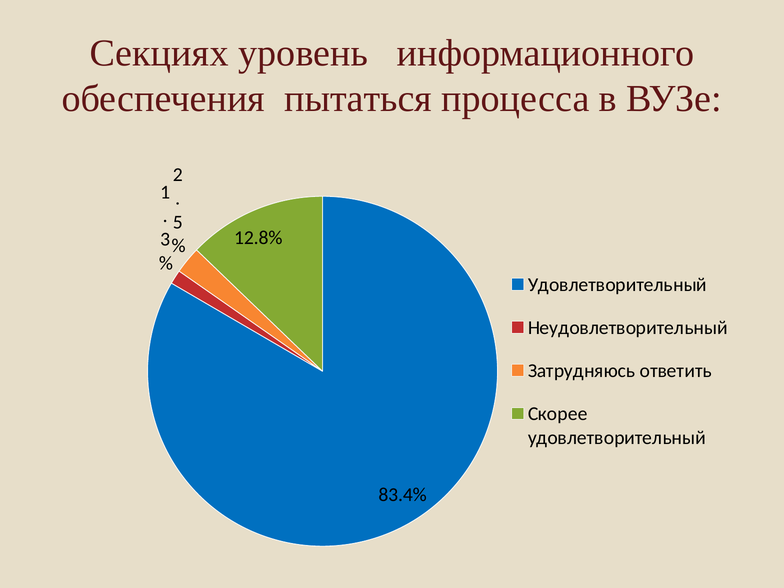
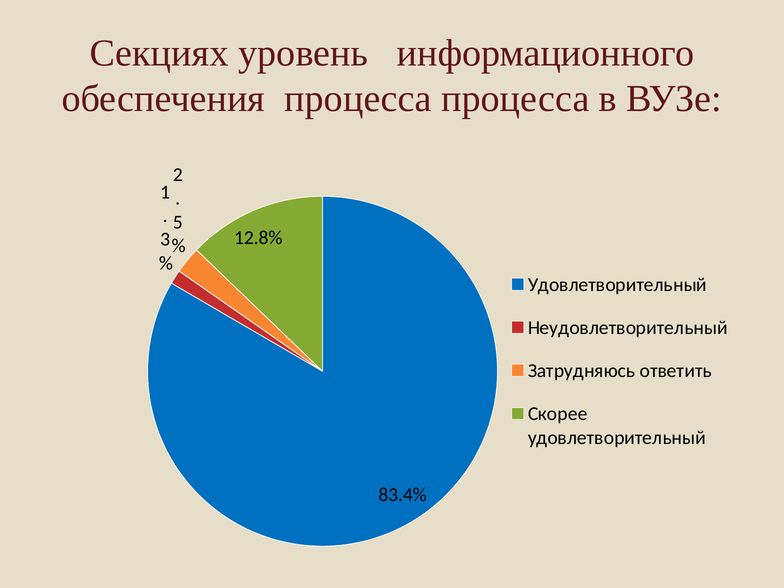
обеспечения пытаться: пытаться -> процесса
